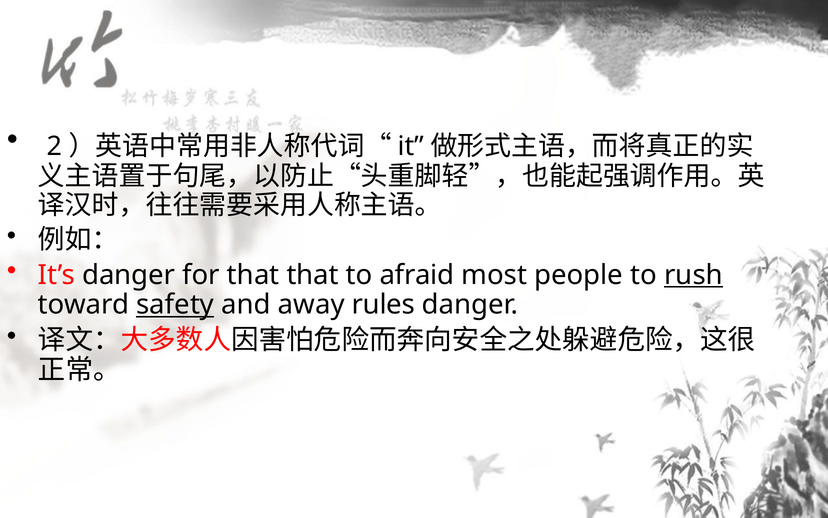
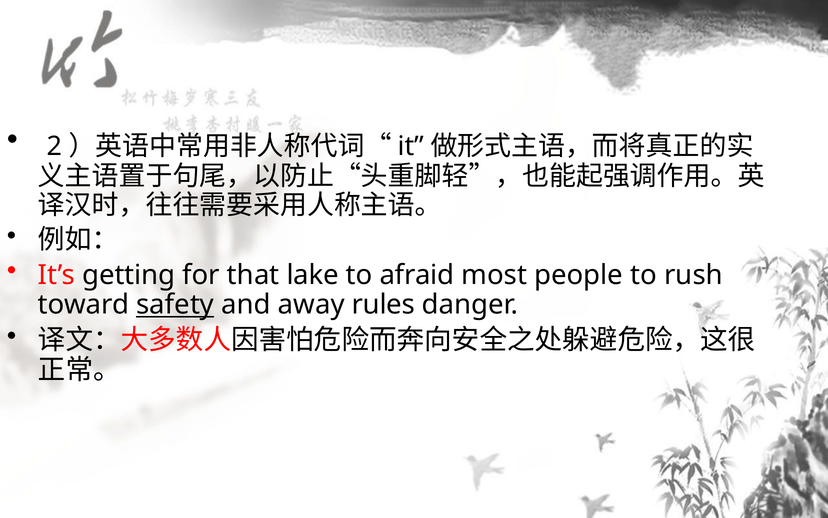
It’s danger: danger -> getting
that that: that -> lake
rush underline: present -> none
